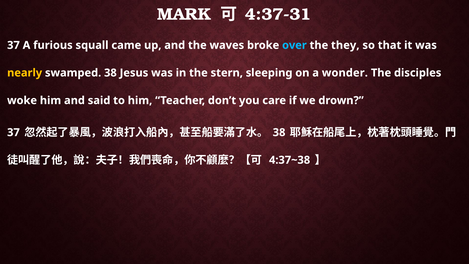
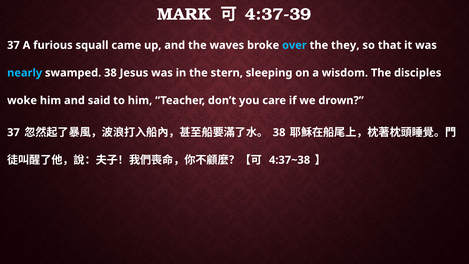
4:37-31: 4:37-31 -> 4:37-39
nearly colour: yellow -> light blue
wonder: wonder -> wisdom
